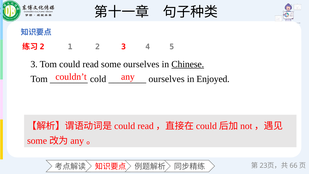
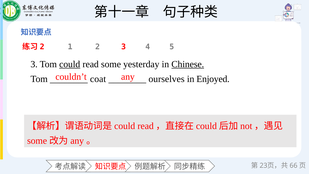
could underline: none -> present
some ourselves: ourselves -> yesterday
cold: cold -> coat
